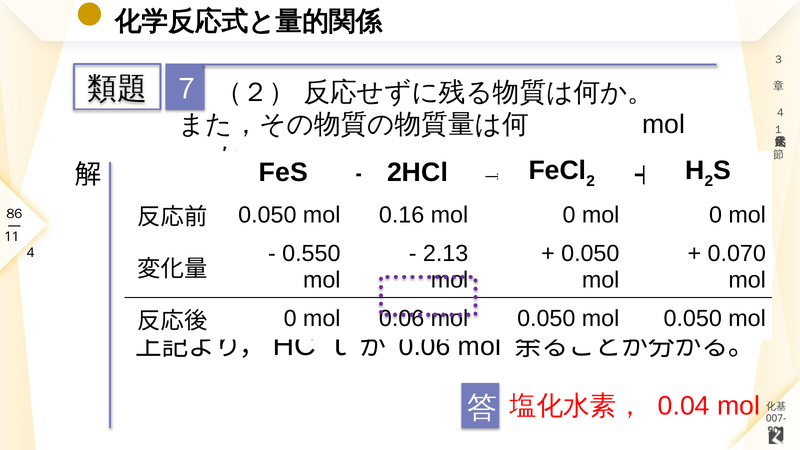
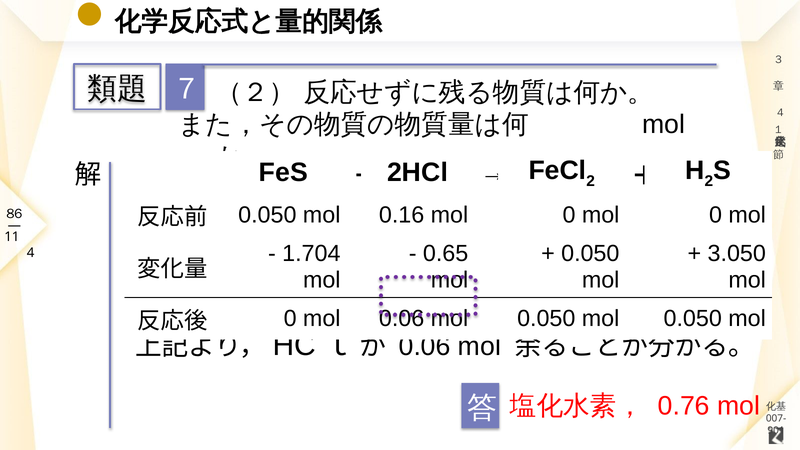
0.550: 0.550 -> 1.704
2.13: 2.13 -> 0.65
0.070: 0.070 -> 3.050
0.04: 0.04 -> 0.76
